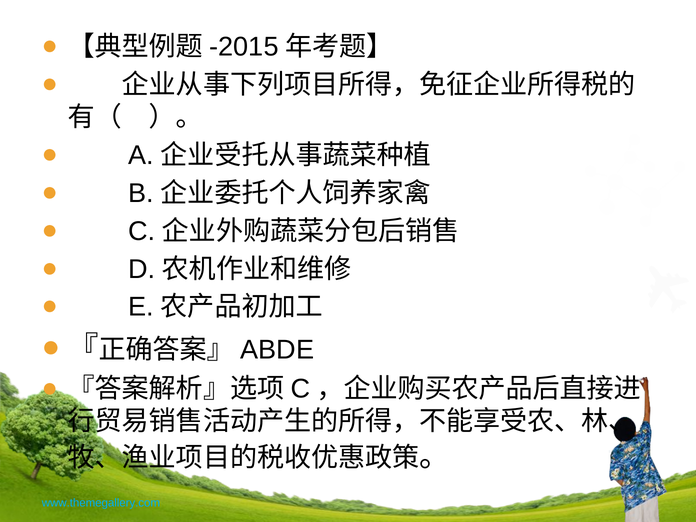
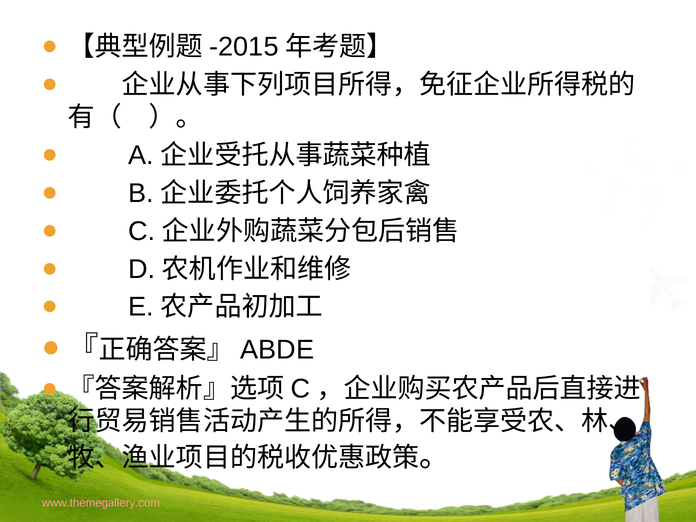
www.themegallery.com colour: light blue -> pink
